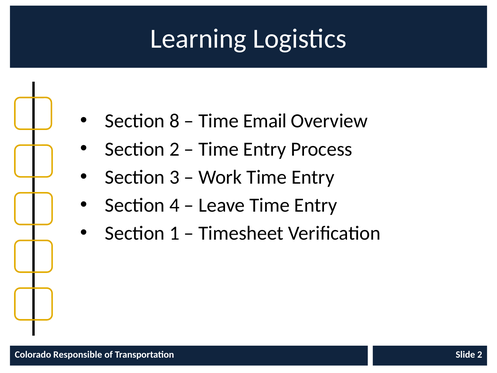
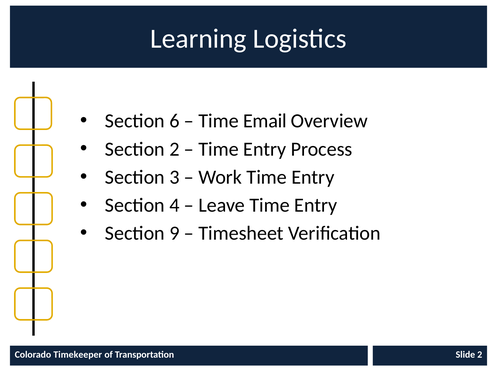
8: 8 -> 6
1: 1 -> 9
Responsible: Responsible -> Timekeeper
